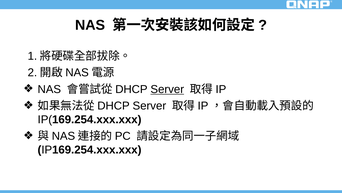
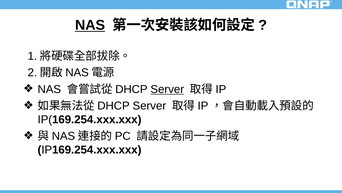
NAS at (90, 25) underline: none -> present
